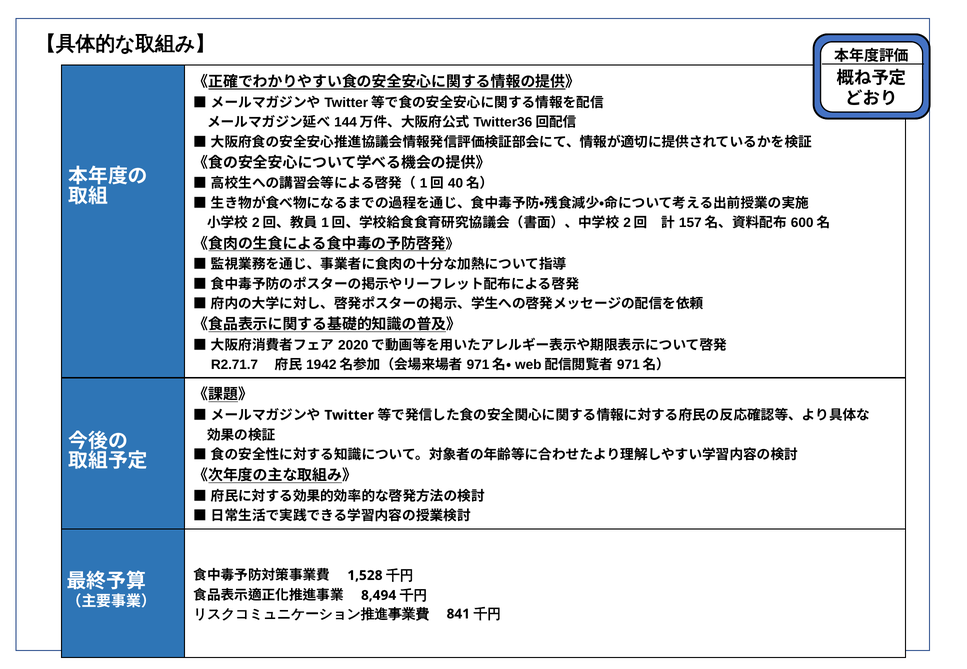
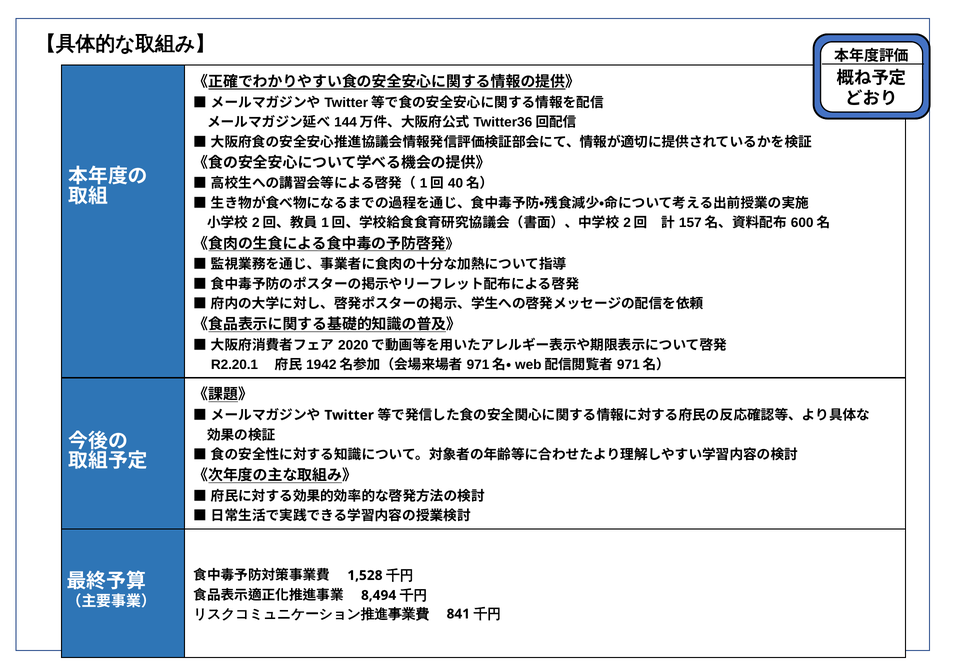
R2.71.7: R2.71.7 -> R2.20.1
